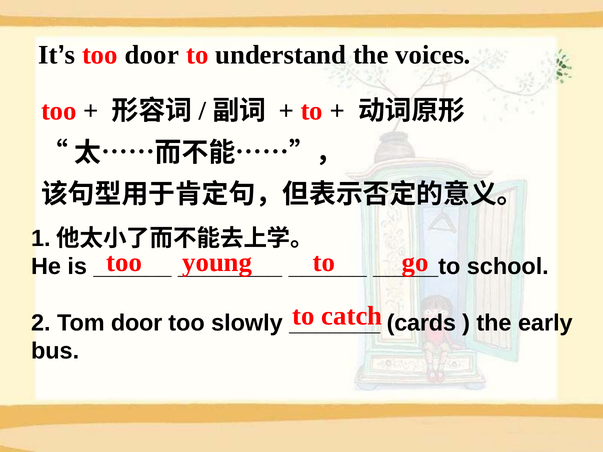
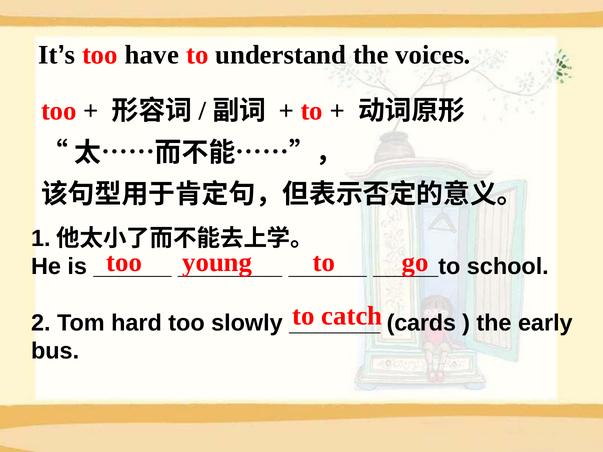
too door: door -> have
Tom door: door -> hard
